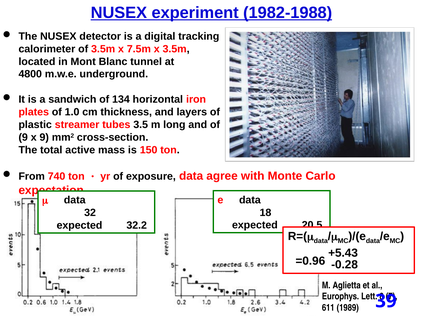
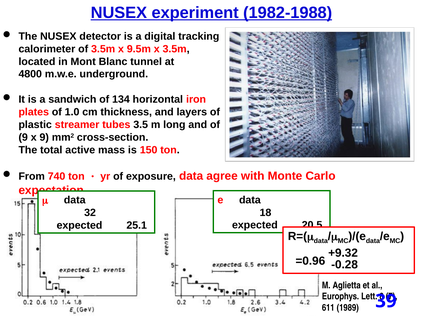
7.5m: 7.5m -> 9.5m
32.2: 32.2 -> 25.1
+5.43: +5.43 -> +9.32
